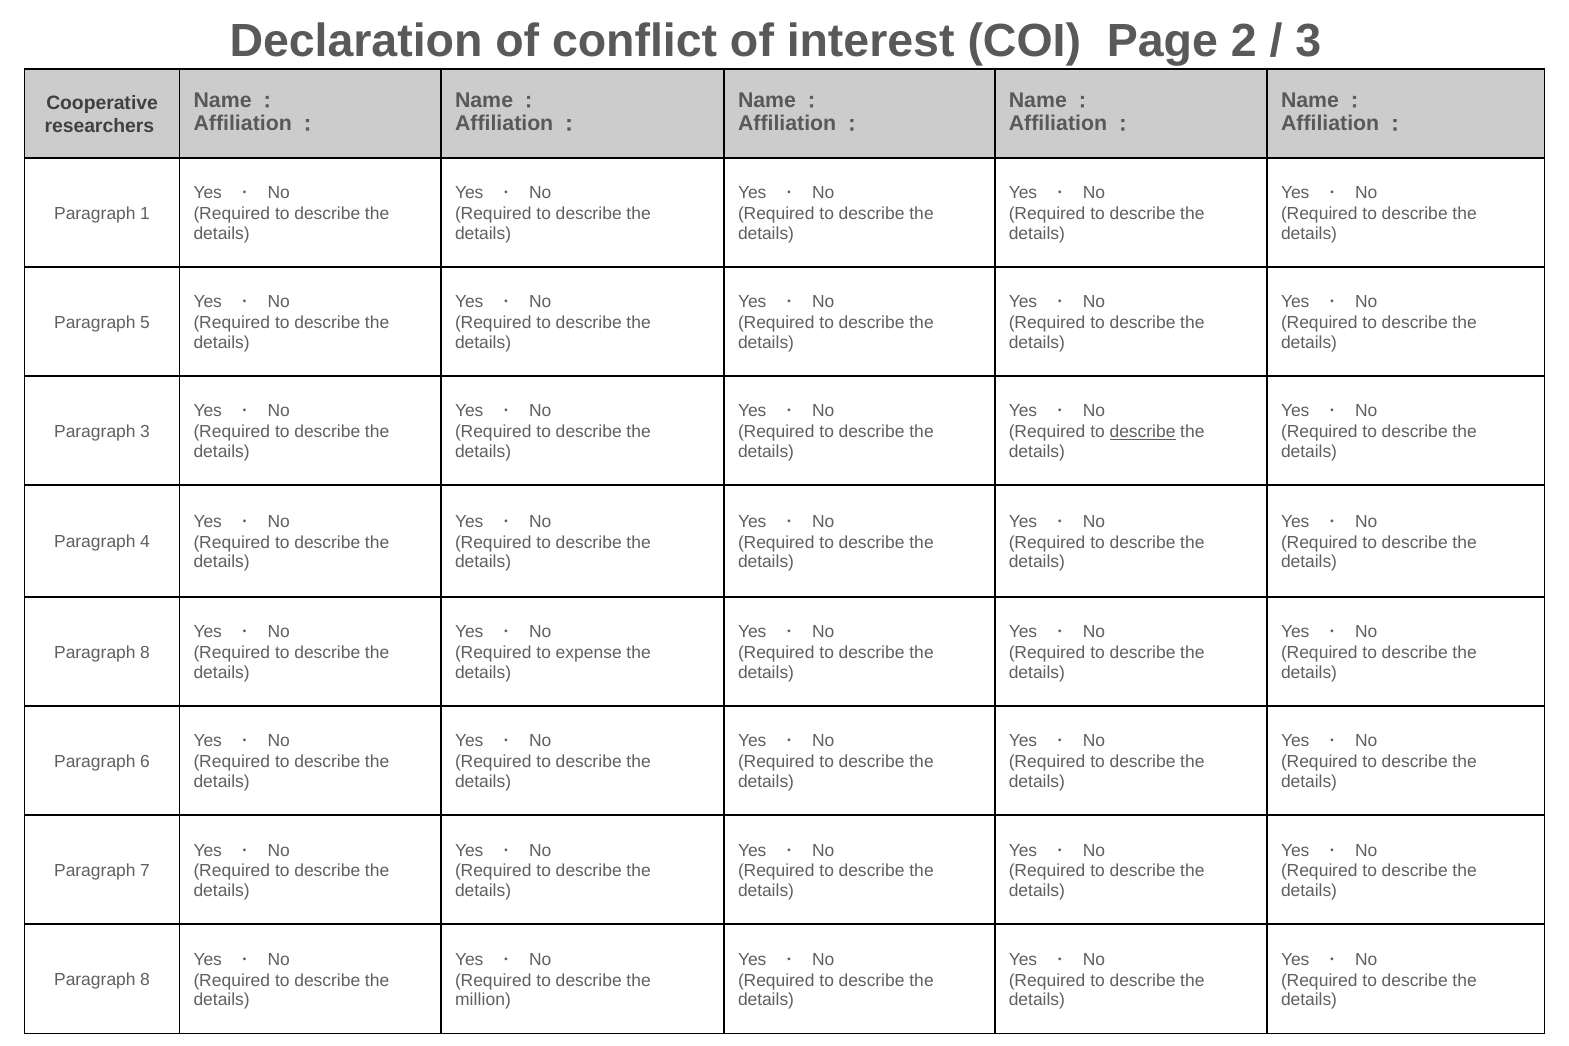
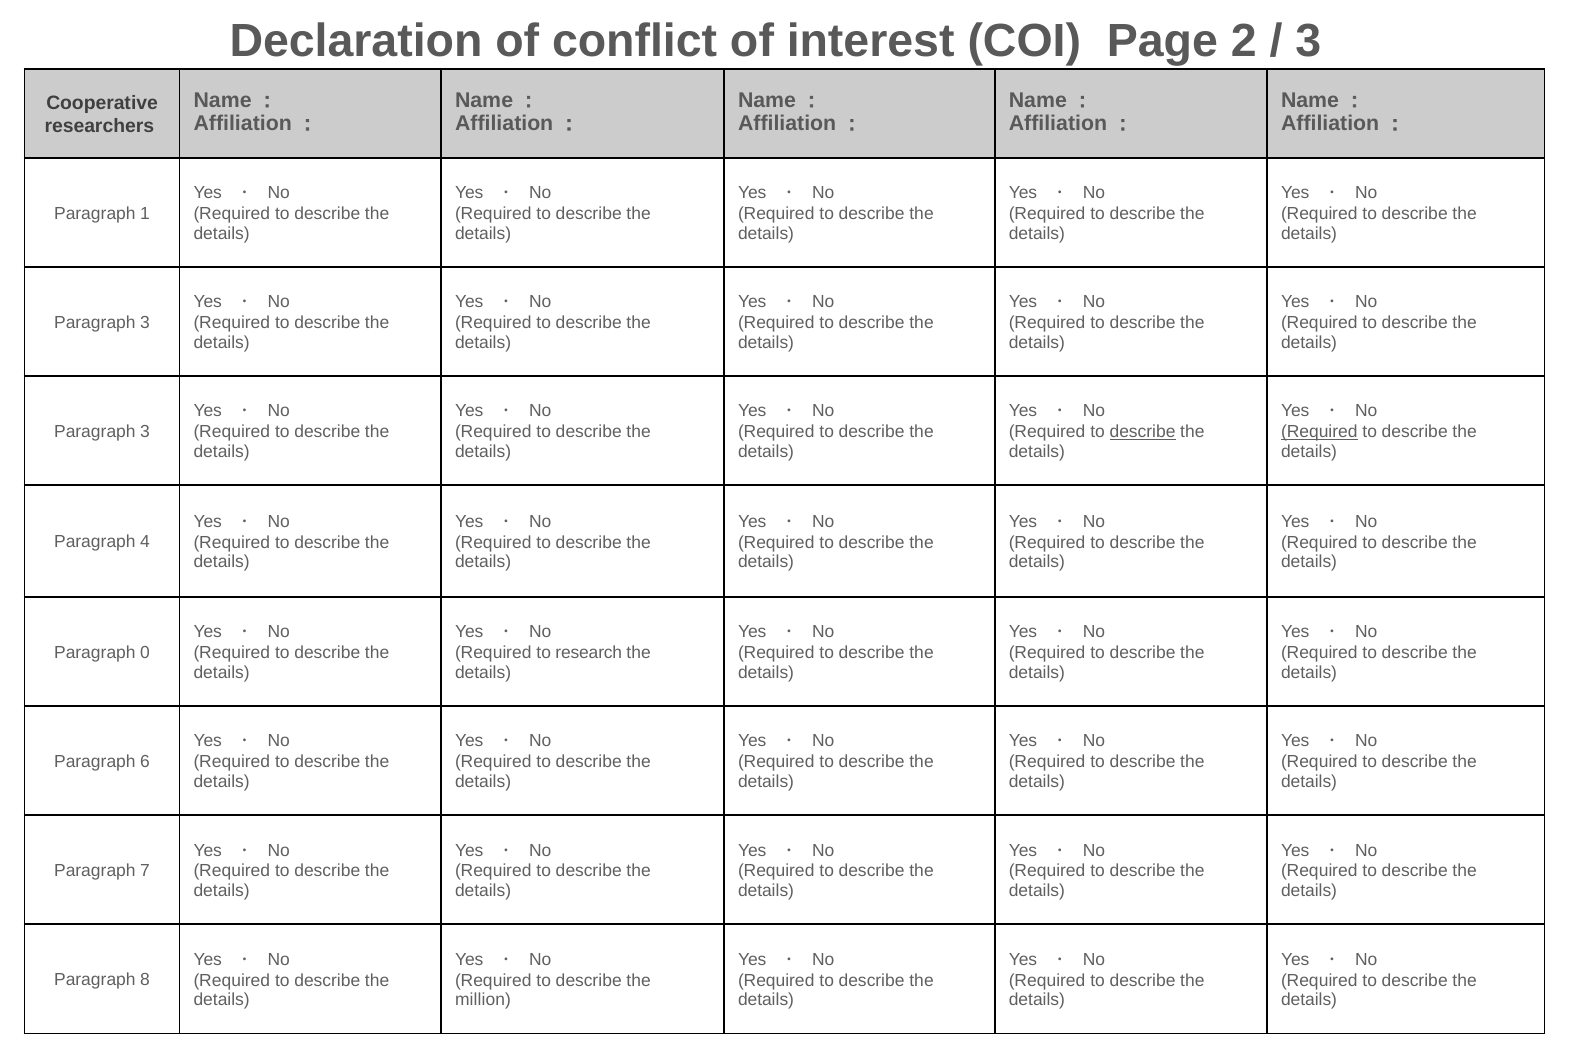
5 at (145, 323): 5 -> 3
Required at (1319, 432) underline: none -> present
8 at (145, 653): 8 -> 0
expense: expense -> research
